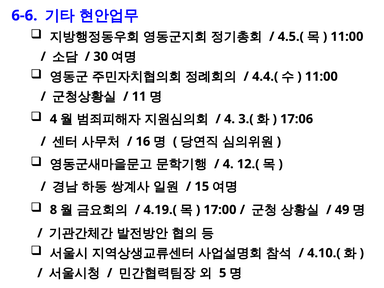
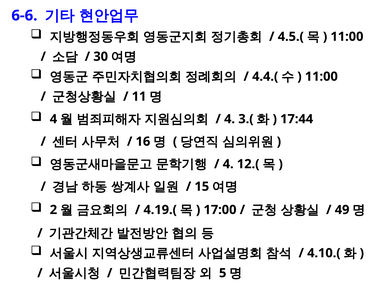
17:06: 17:06 -> 17:44
8: 8 -> 2
